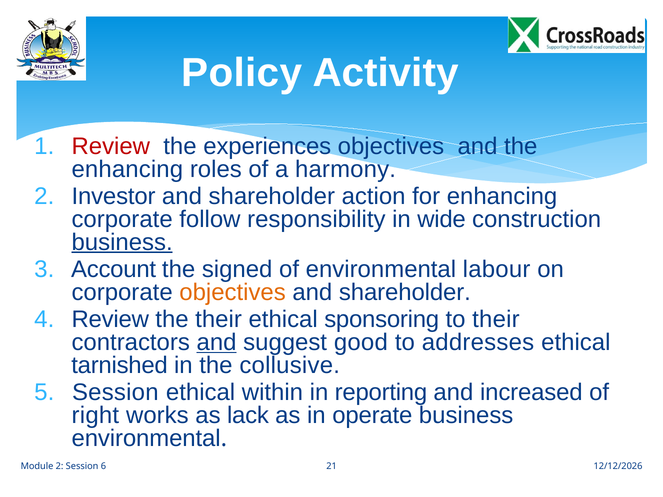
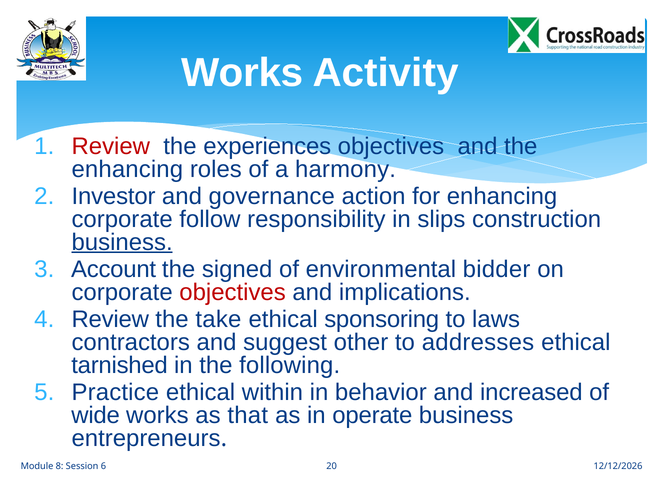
Policy at (242, 73): Policy -> Works
shareholder at (272, 196): shareholder -> governance
wide: wide -> slips
labour: labour -> bidder
objectives at (233, 292) colour: orange -> red
shareholder at (405, 292): shareholder -> implications
the their: their -> take
to their: their -> laws
and at (217, 342) underline: present -> none
good: good -> other
collusive: collusive -> following
Session at (115, 392): Session -> Practice
reporting: reporting -> behavior
right: right -> wide
lack: lack -> that
environmental at (146, 438): environmental -> entrepreneurs
Module 2: 2 -> 8
21: 21 -> 20
